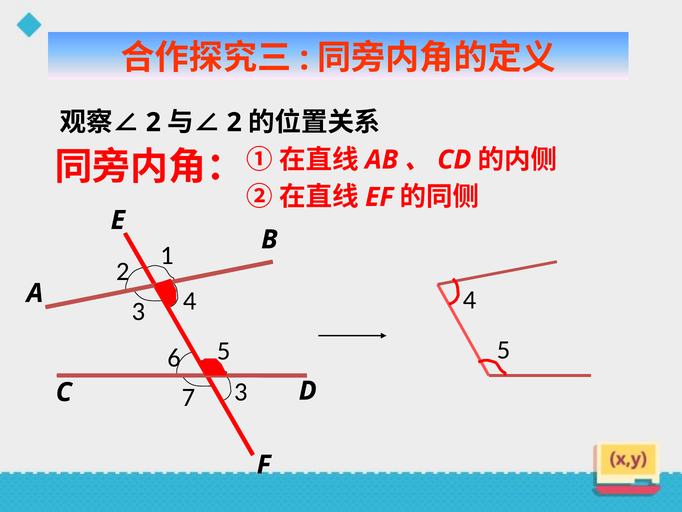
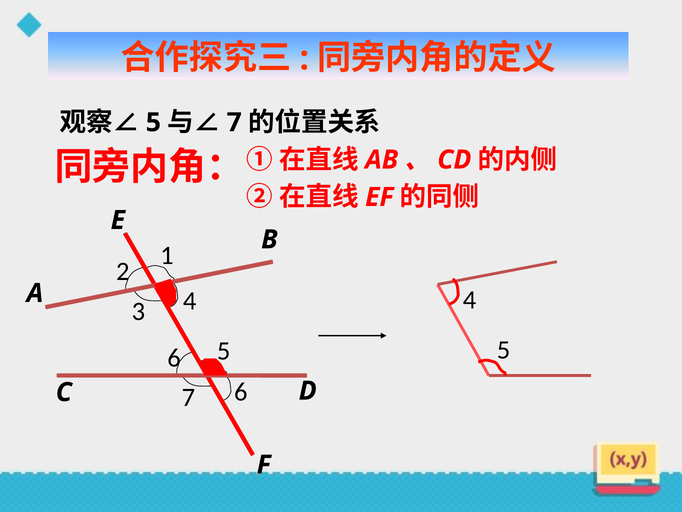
2 at (153, 122): 2 -> 5
2 at (234, 122): 2 -> 7
7 3: 3 -> 6
